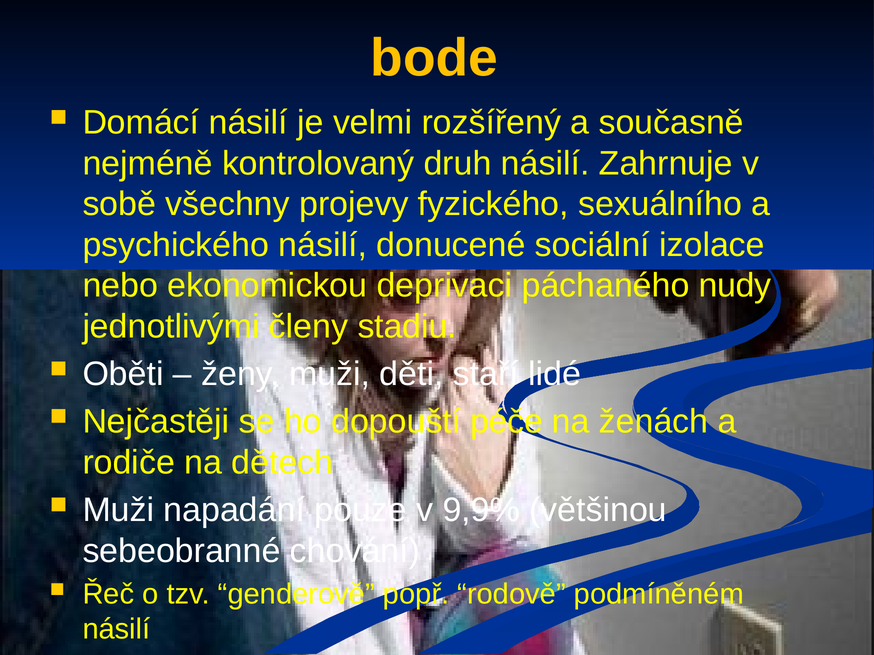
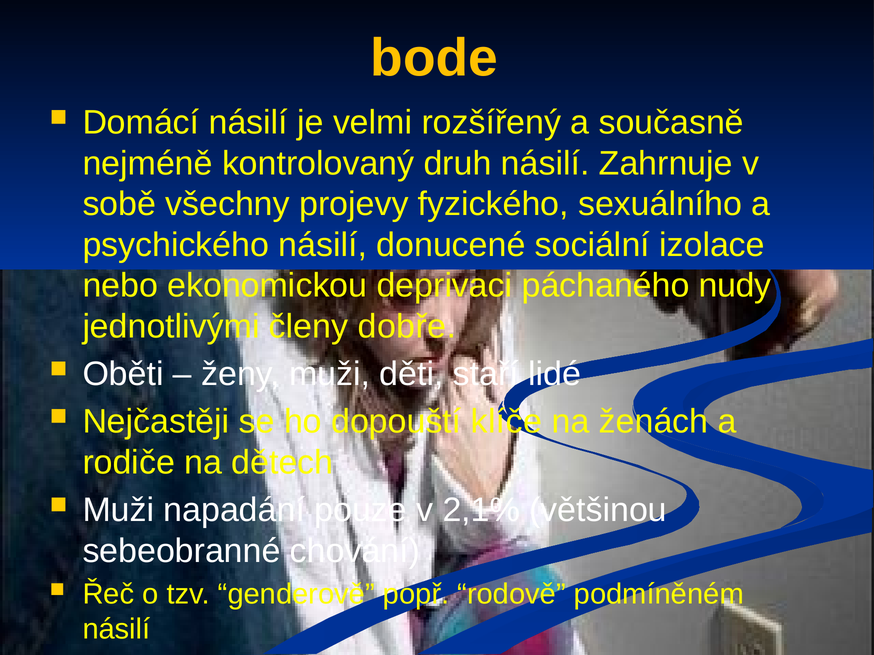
stadiu: stadiu -> dobře
péče: péče -> klíče
9,9%: 9,9% -> 2,1%
